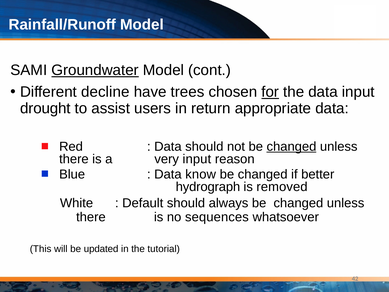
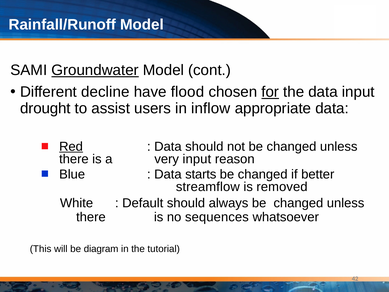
trees: trees -> flood
return: return -> inflow
Red underline: none -> present
changed at (291, 147) underline: present -> none
know: know -> starts
hydrograph: hydrograph -> streamflow
updated: updated -> diagram
